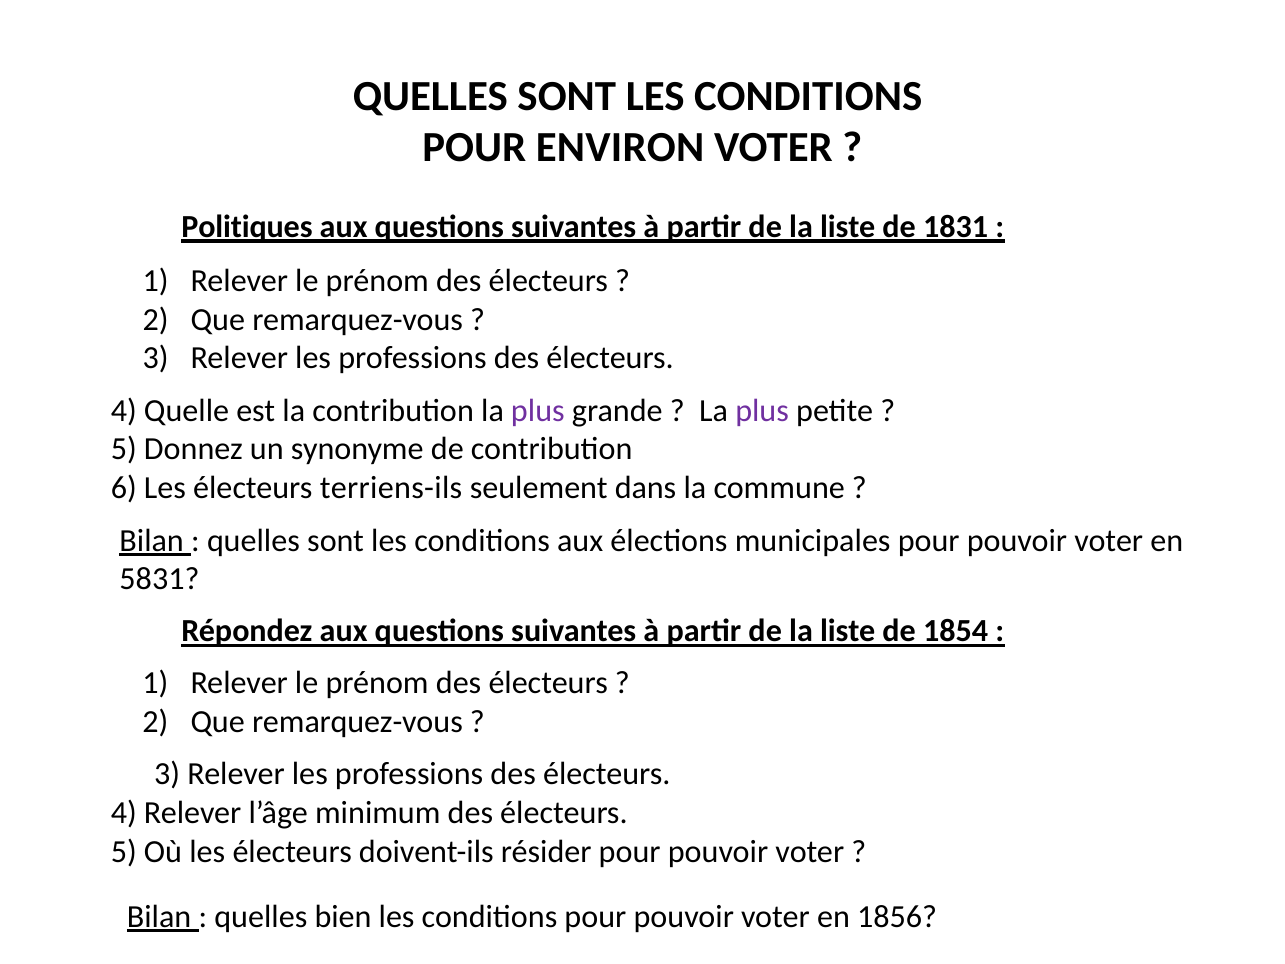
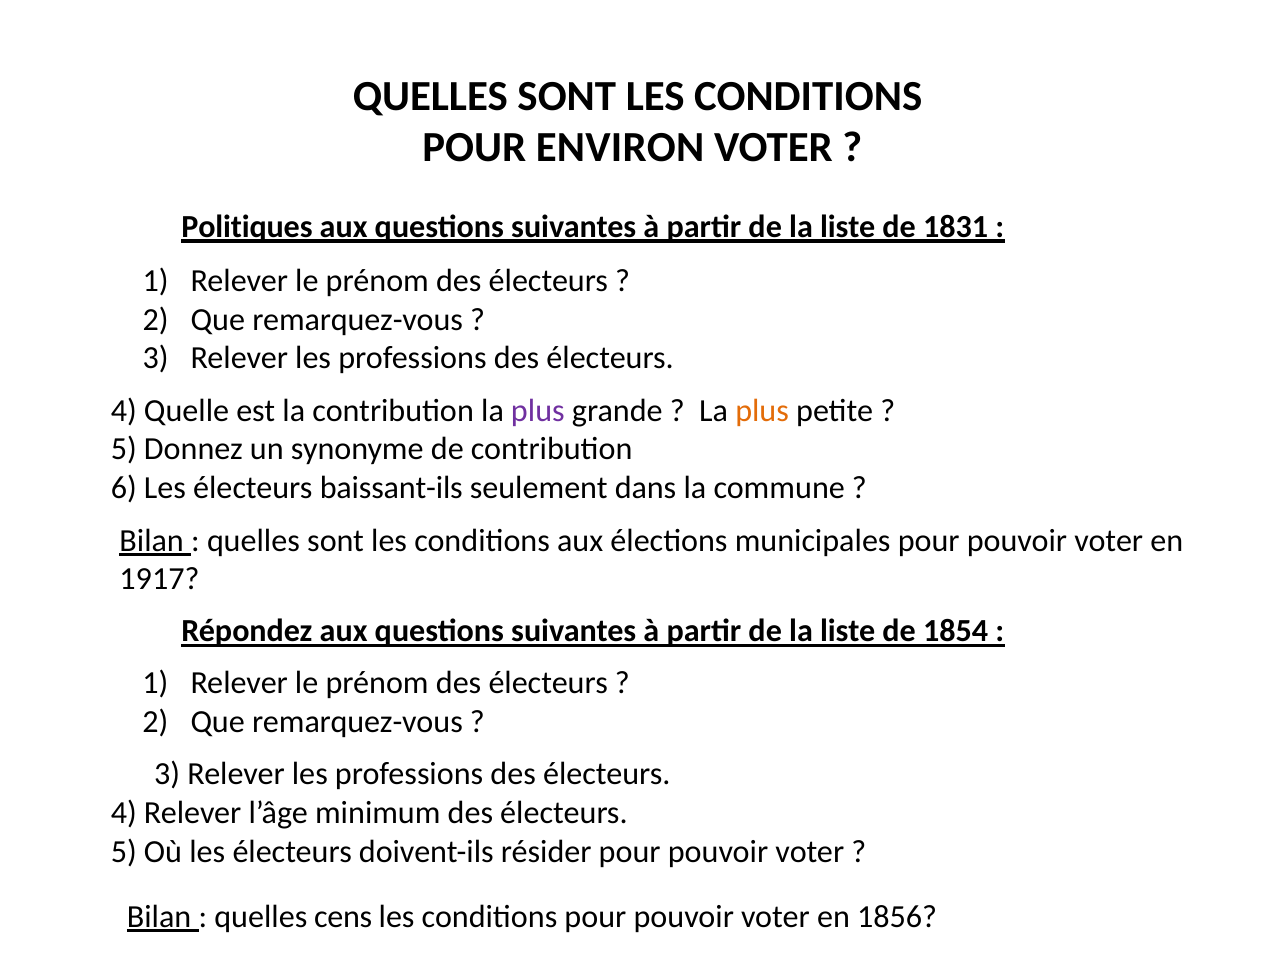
plus at (762, 411) colour: purple -> orange
terriens-ils: terriens-ils -> baissant-ils
5831: 5831 -> 1917
bien: bien -> cens
